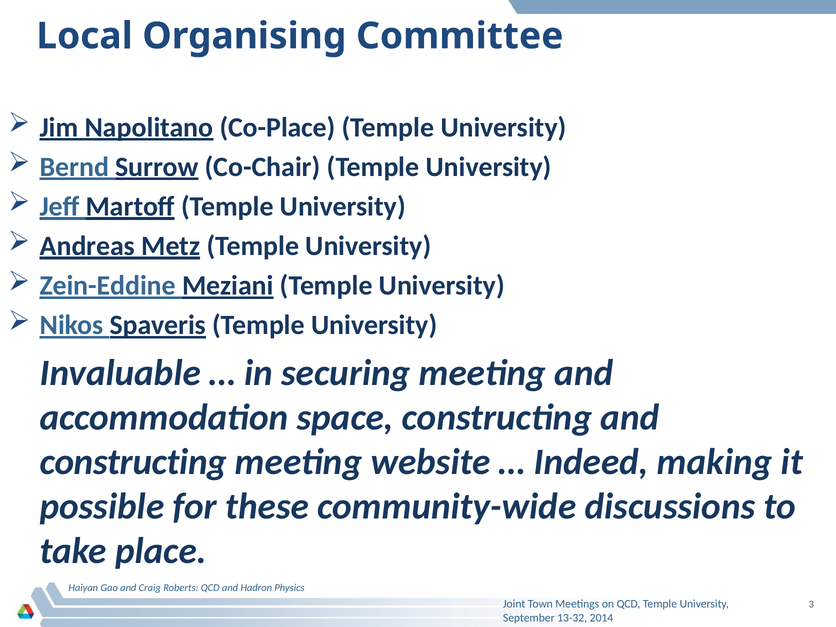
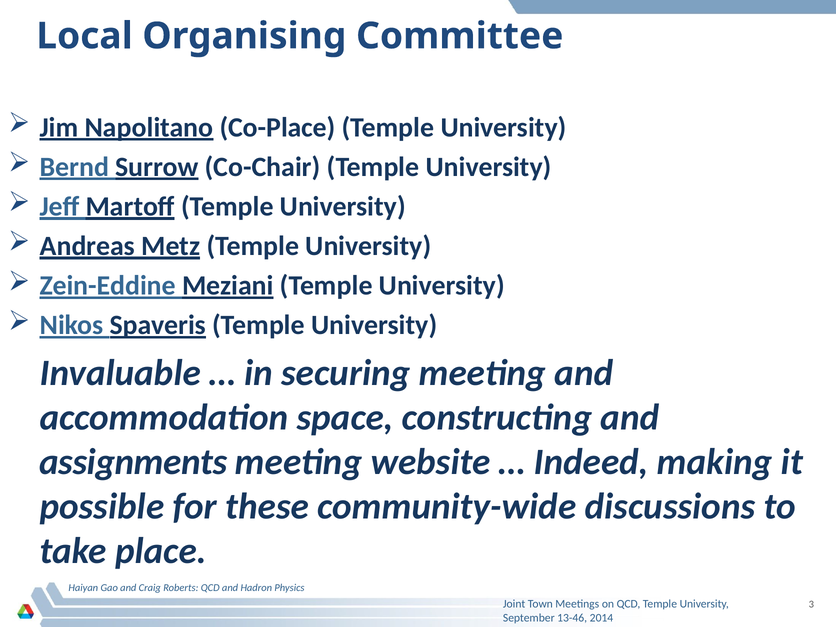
constructing at (133, 462): constructing -> assignments
13-32: 13-32 -> 13-46
